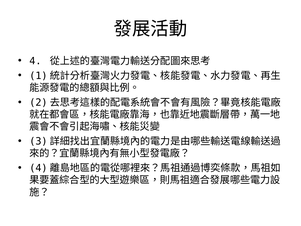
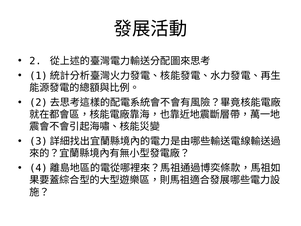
4: 4 -> 2
